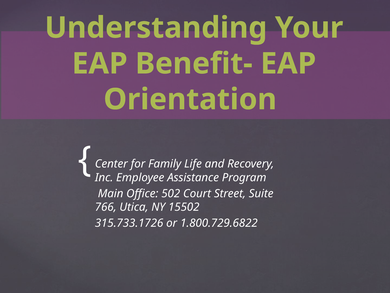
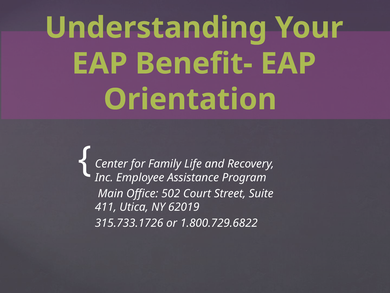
766: 766 -> 411
15502: 15502 -> 62019
